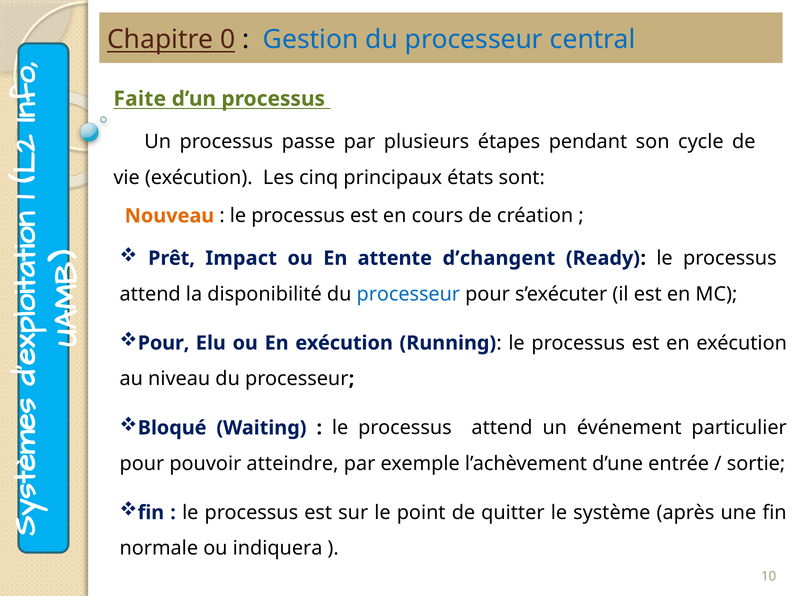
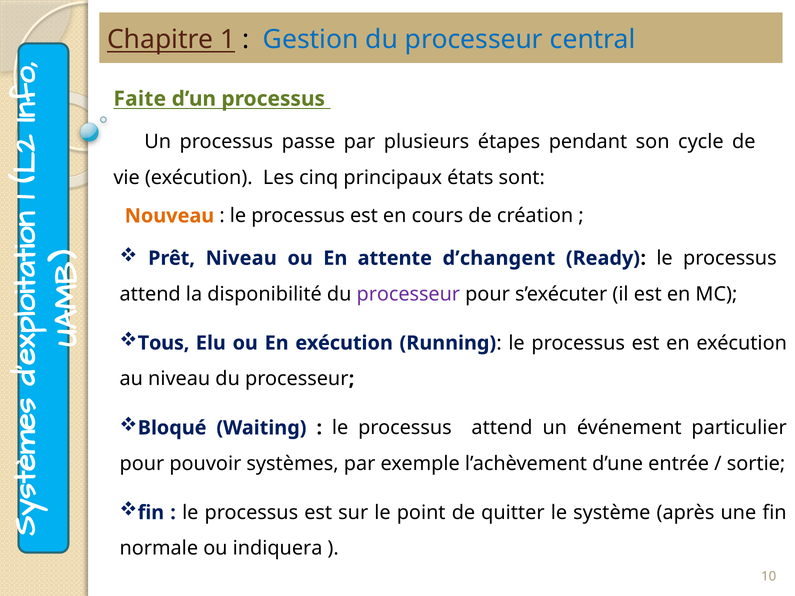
Chapitre 0: 0 -> 1
Prêt Impact: Impact -> Niveau
processeur at (408, 294) colour: blue -> purple
Pour at (164, 343): Pour -> Tous
atteindre: atteindre -> systèmes
